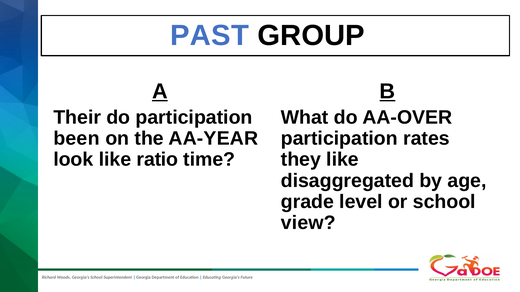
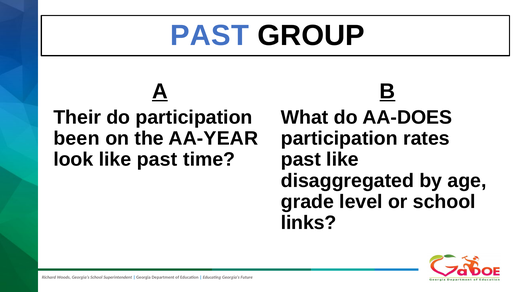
AA-OVER: AA-OVER -> AA-DOES
like ratio: ratio -> past
they at (301, 160): they -> past
view: view -> links
